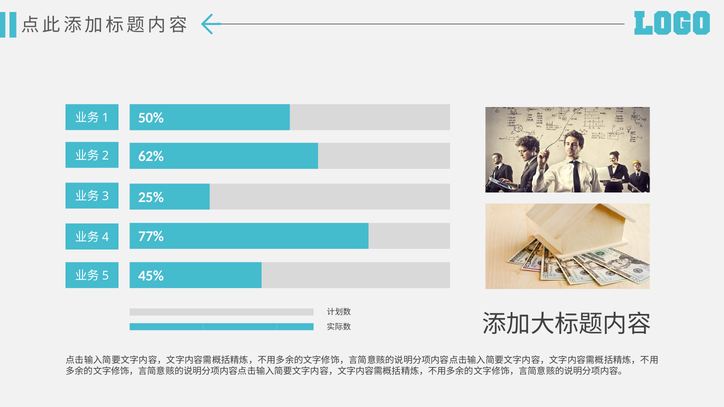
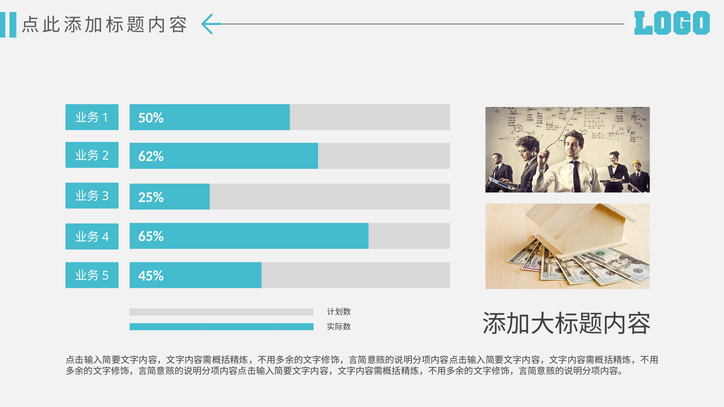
77%: 77% -> 65%
